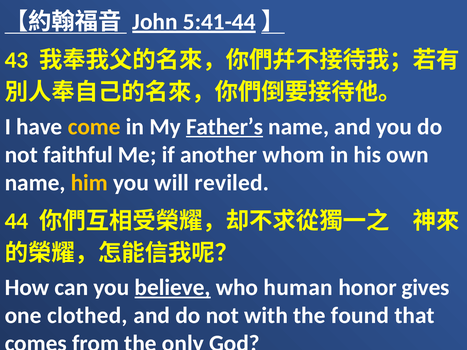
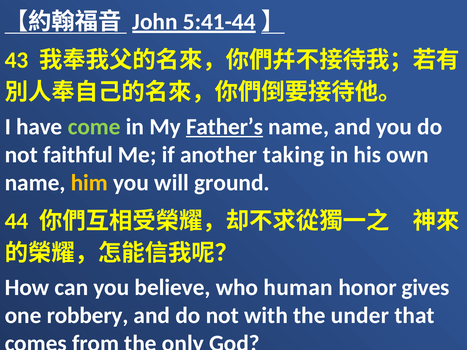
come colour: yellow -> light green
whom: whom -> taking
reviled: reviled -> ground
believe underline: present -> none
clothed: clothed -> robbery
found: found -> under
